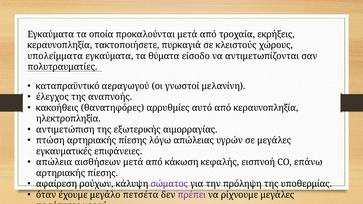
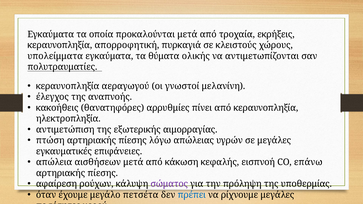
τακτοποιήσετε: τακτοποιήσετε -> απορροφητική
είσοδο: είσοδο -> ολικής
καταπραϋντικό at (68, 86): καταπραϋντικό -> κεραυνοπληξία
αυτό: αυτό -> πίνει
πρέπει colour: purple -> blue
